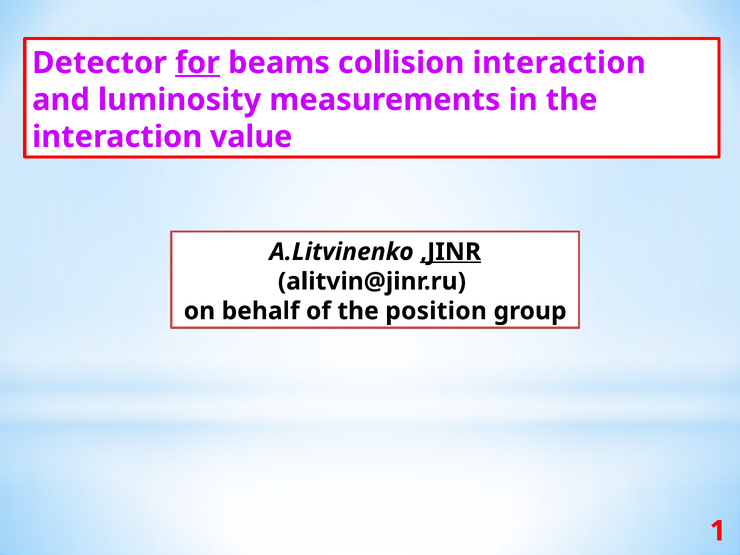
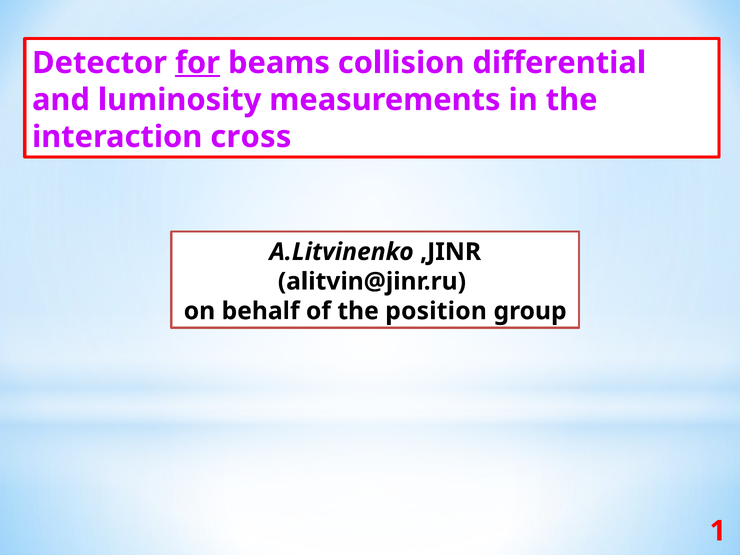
collision interaction: interaction -> differential
value: value -> cross
,JINR underline: present -> none
